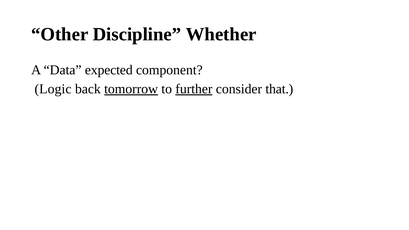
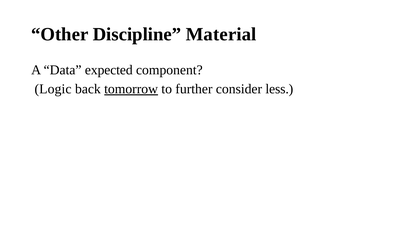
Whether: Whether -> Material
further underline: present -> none
that: that -> less
